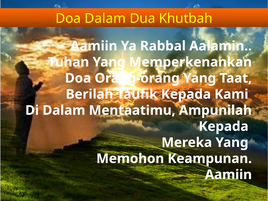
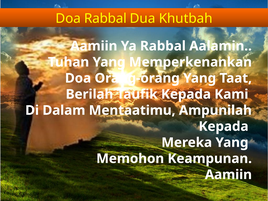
Doa Dalam: Dalam -> Rabbal
